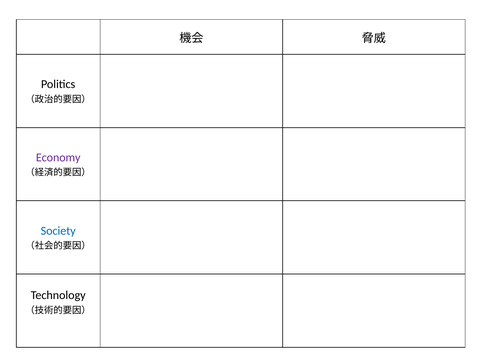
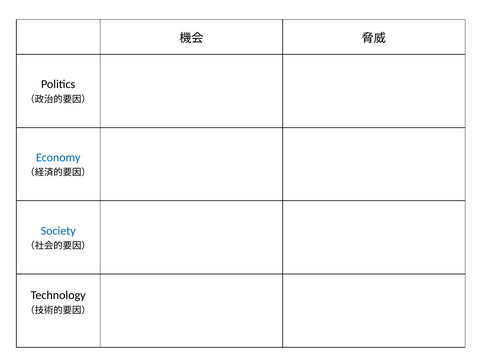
Economy colour: purple -> blue
